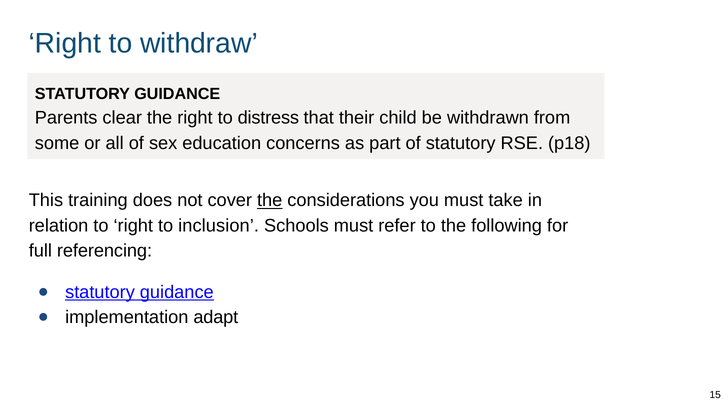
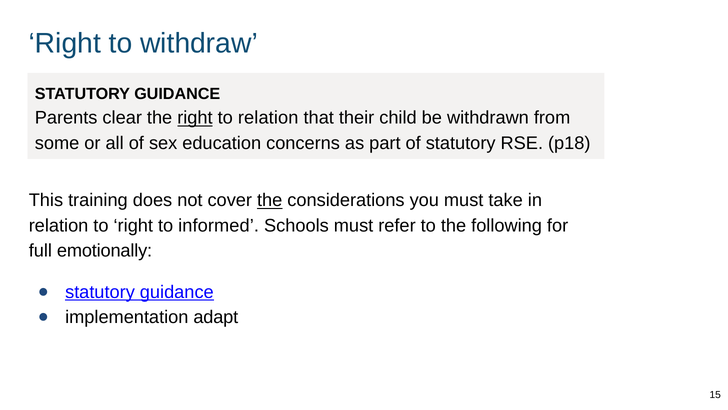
right at (195, 118) underline: none -> present
to distress: distress -> relation
inclusion: inclusion -> informed
referencing: referencing -> emotionally
